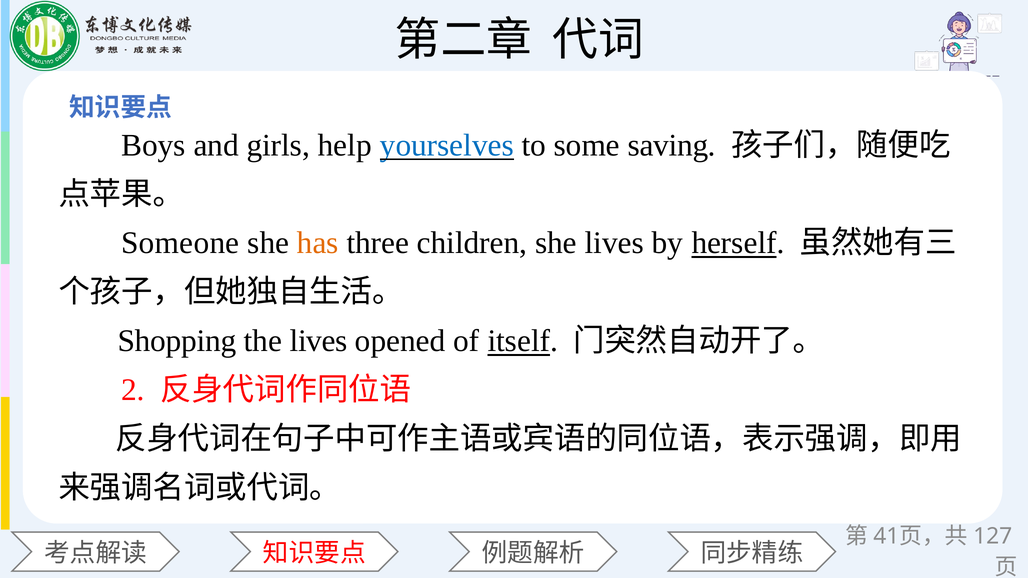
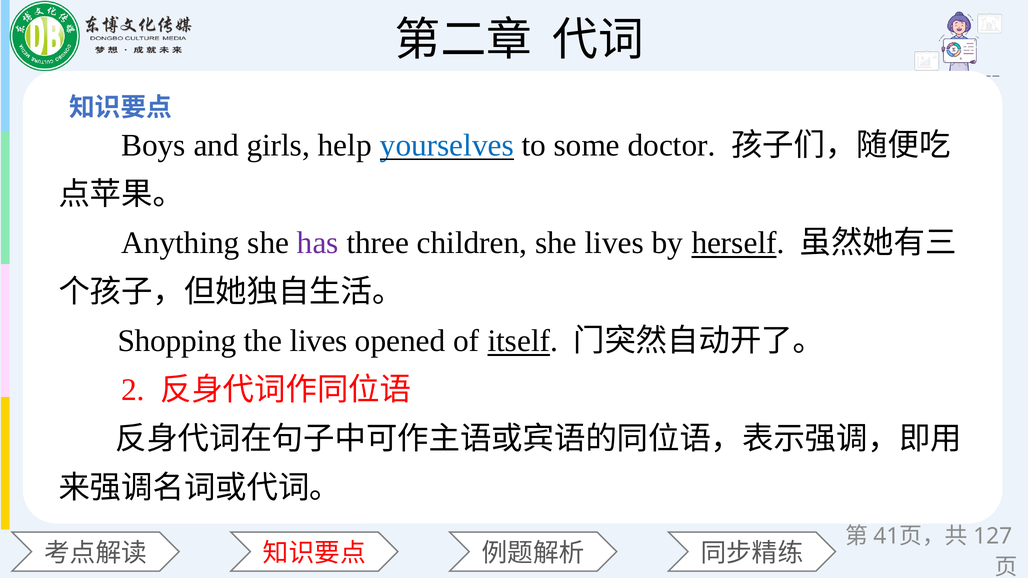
saving: saving -> doctor
Someone: Someone -> Anything
has colour: orange -> purple
